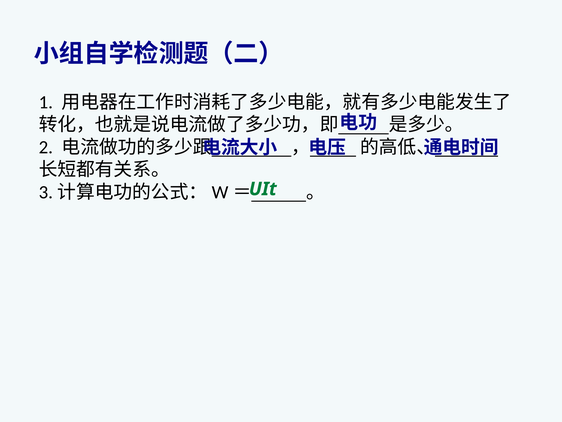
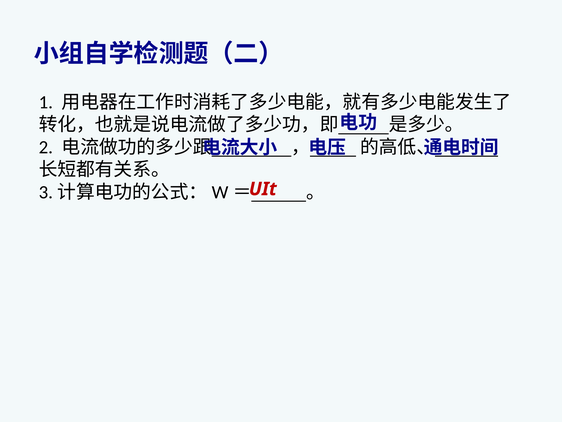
UIt colour: green -> red
